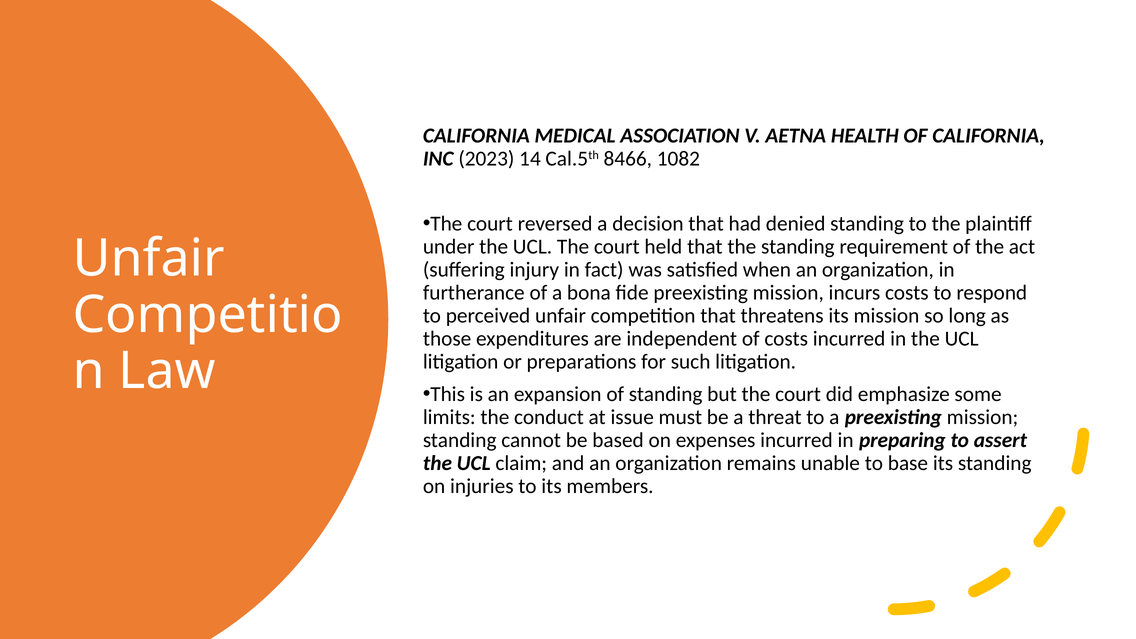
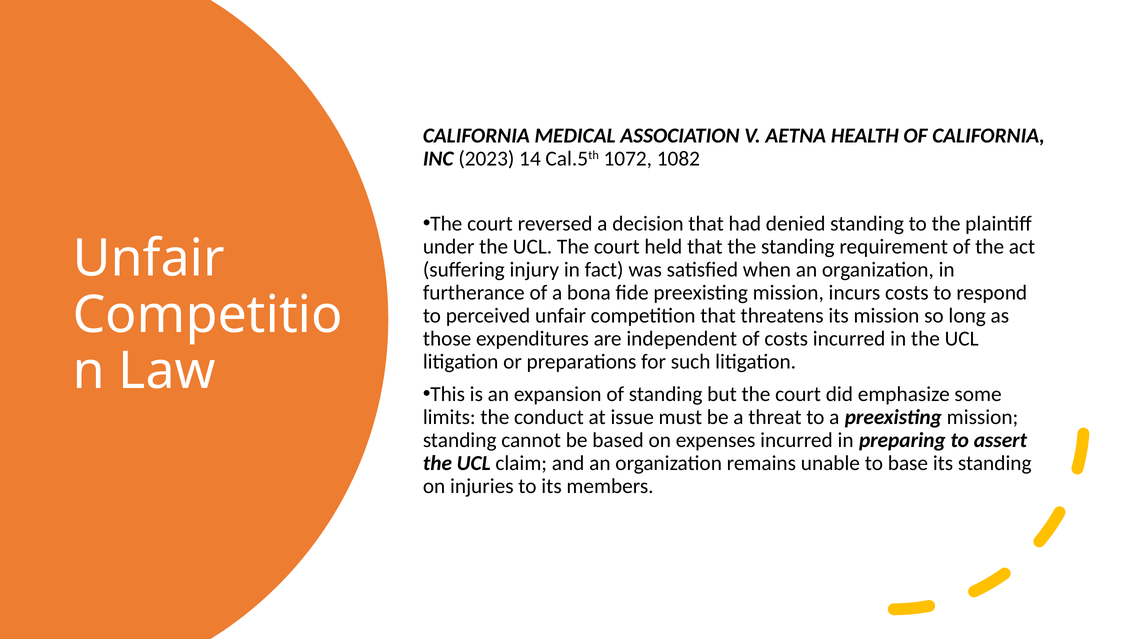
8466: 8466 -> 1072
